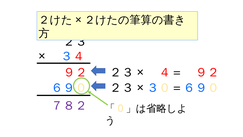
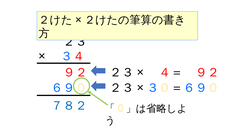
７８２ colour: purple -> blue
